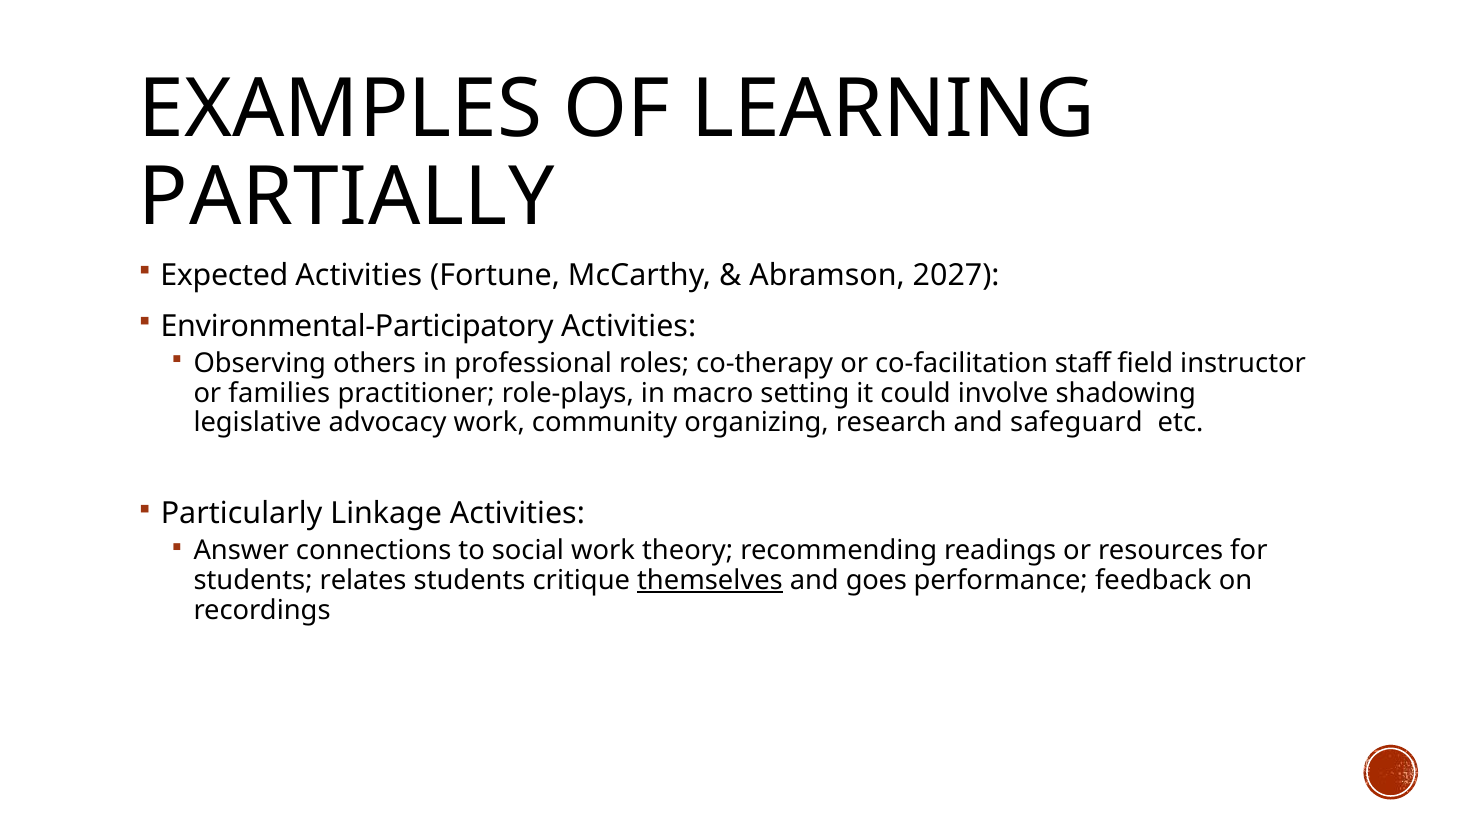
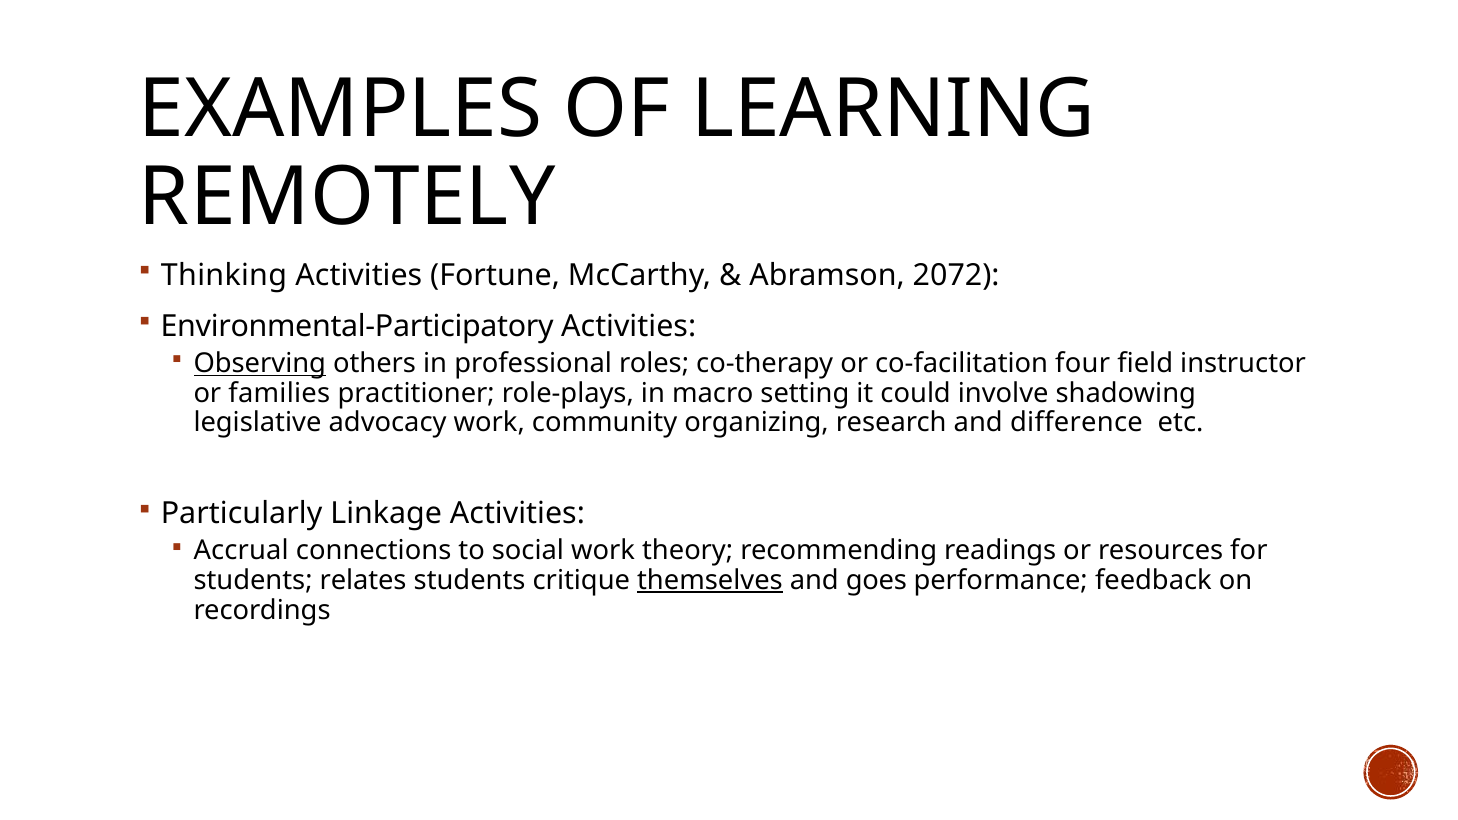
PARTIALLY: PARTIALLY -> REMOTELY
Expected: Expected -> Thinking
2027: 2027 -> 2072
Observing underline: none -> present
staff: staff -> four
safeguard: safeguard -> difference
Answer: Answer -> Accrual
